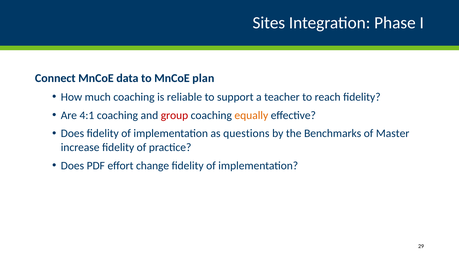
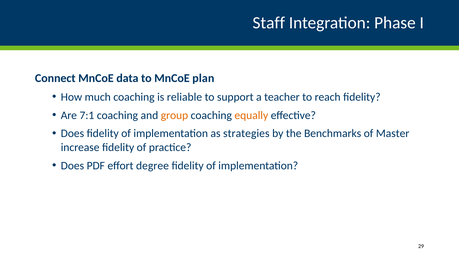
Sites: Sites -> Staff
4:1: 4:1 -> 7:1
group colour: red -> orange
questions: questions -> strategies
change: change -> degree
